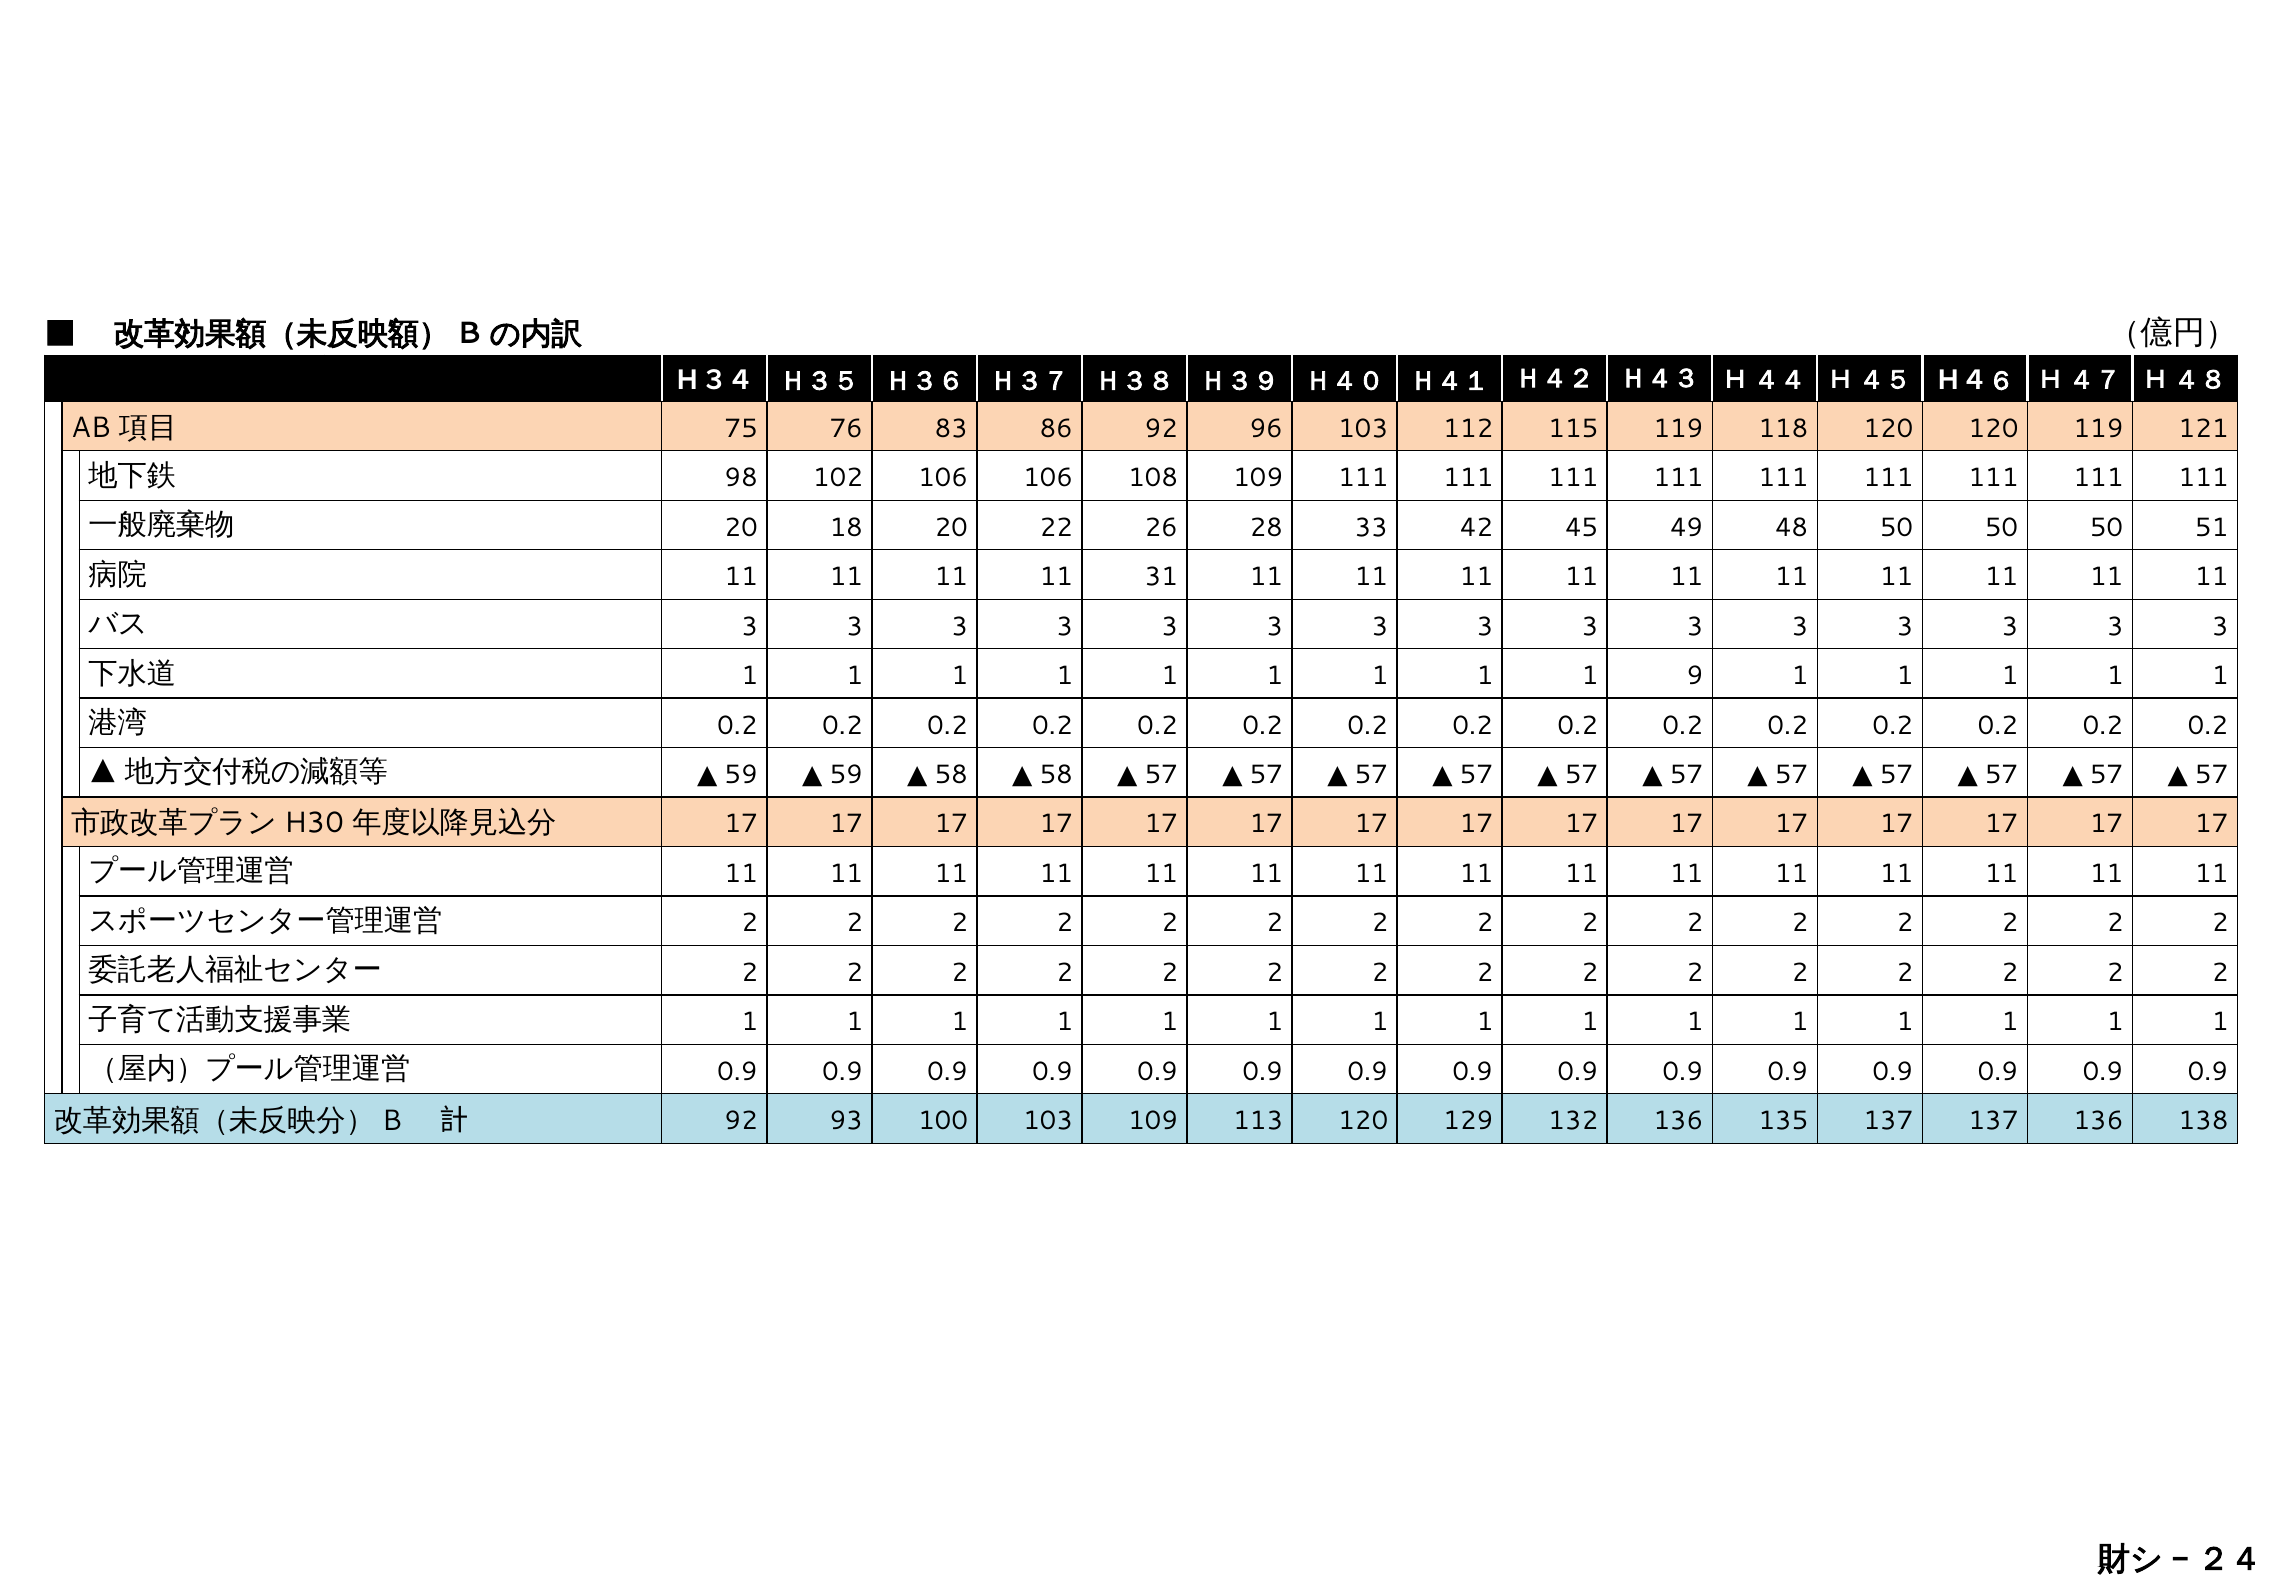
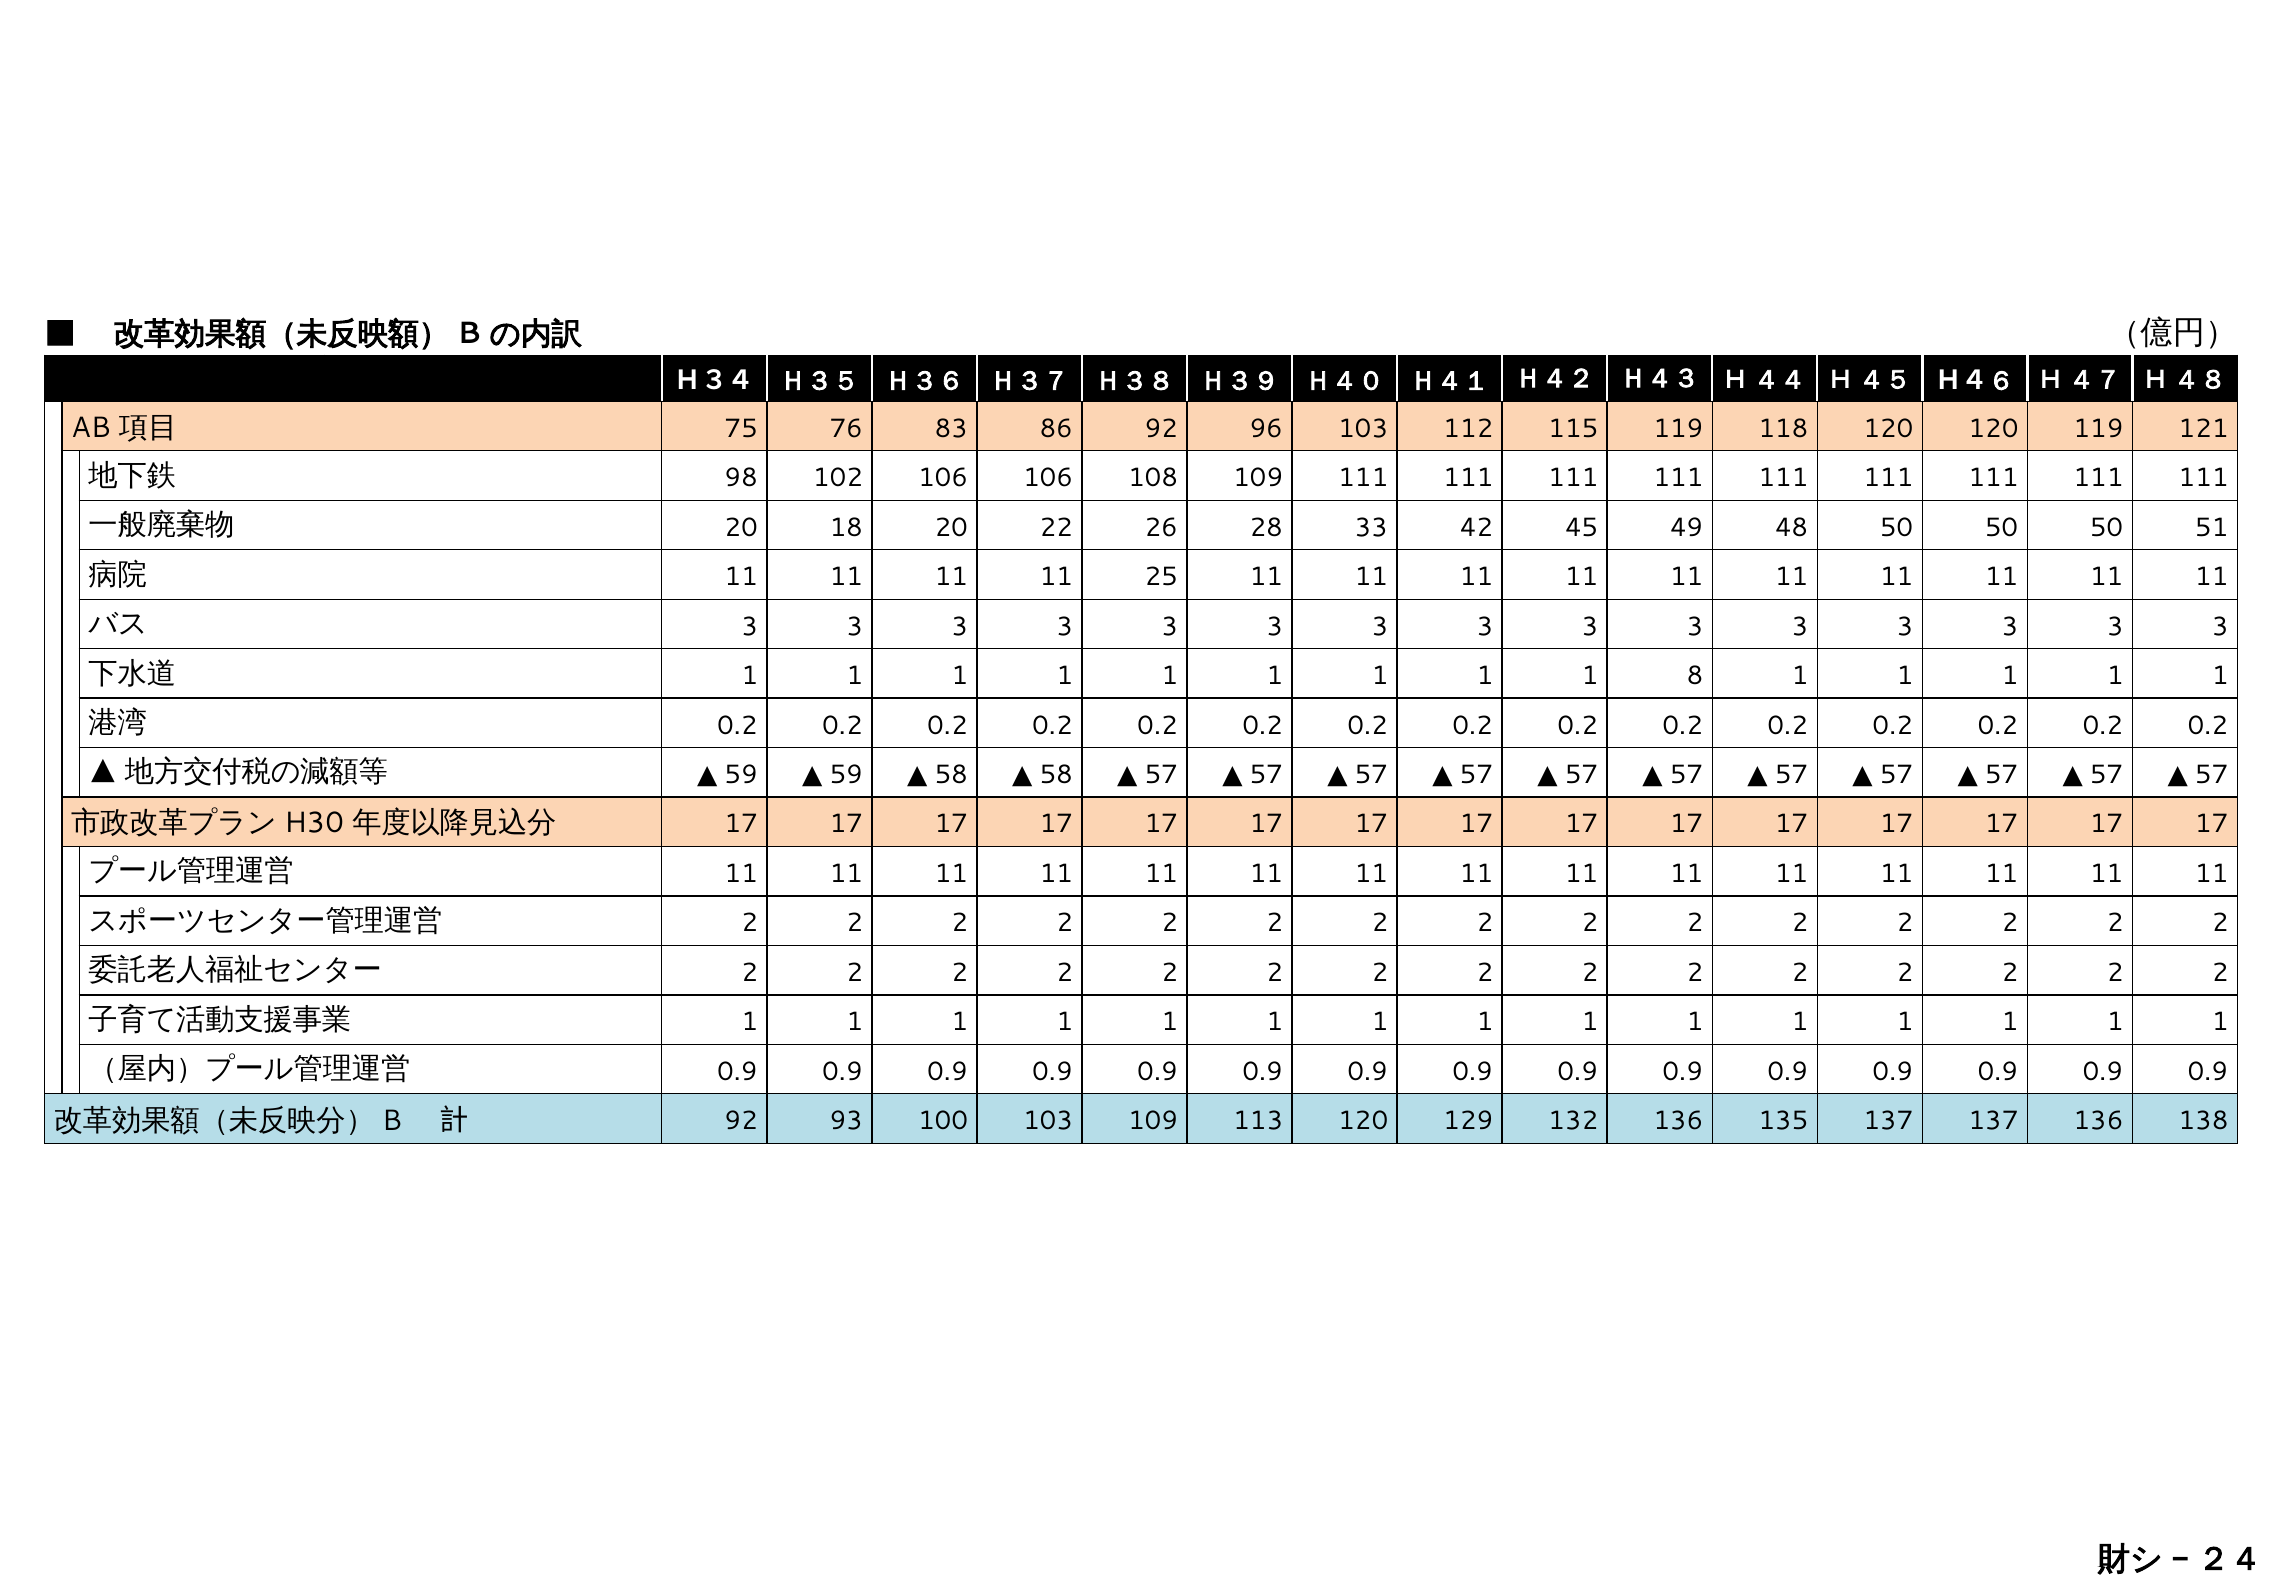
31: 31 -> 25
9: 9 -> 8
